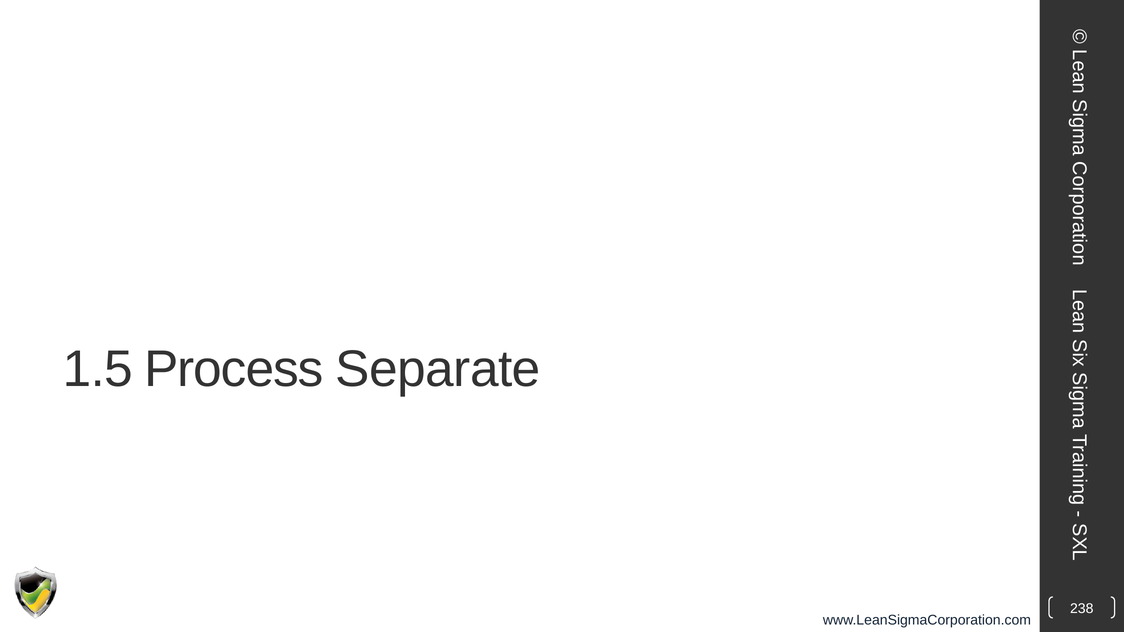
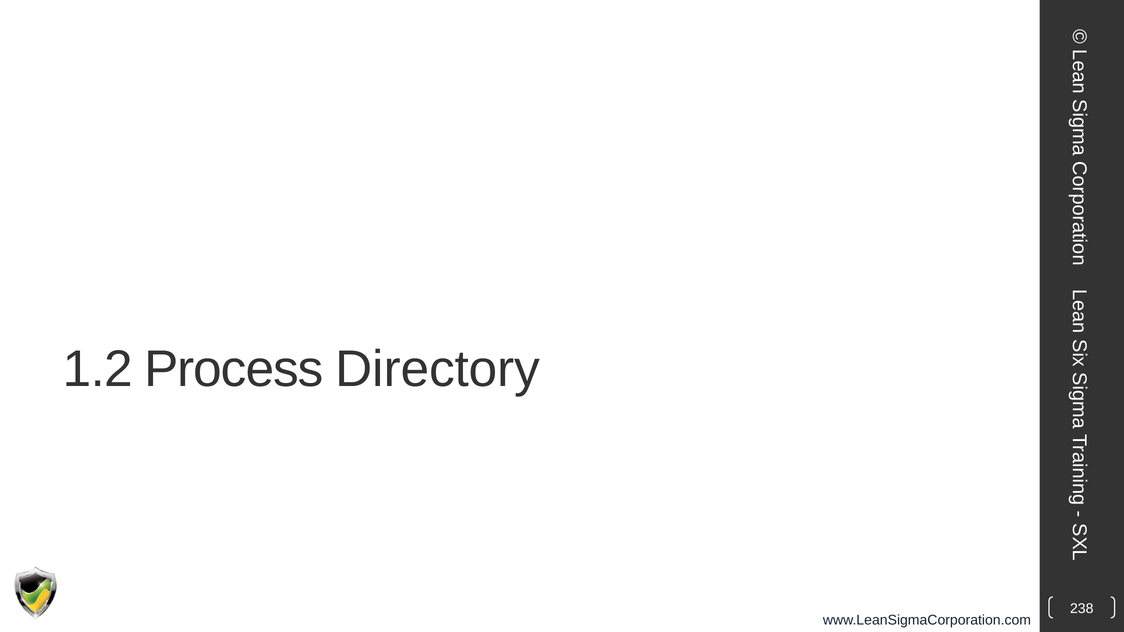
1.5: 1.5 -> 1.2
Separate: Separate -> Directory
